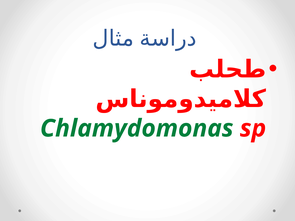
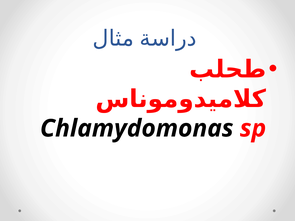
Chlamydomonas colour: green -> black
